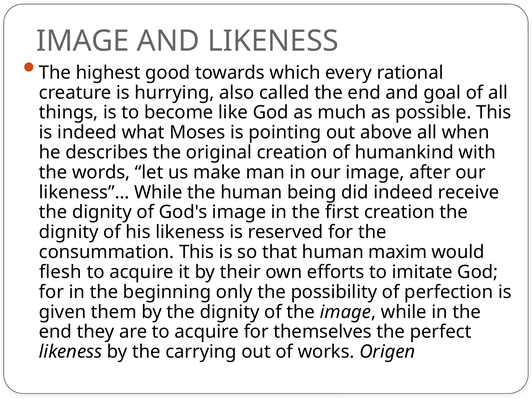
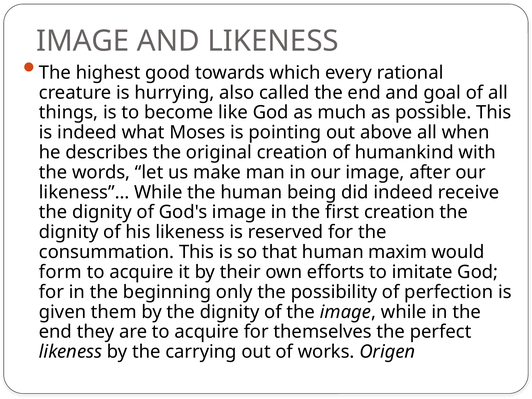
flesh: flesh -> form
